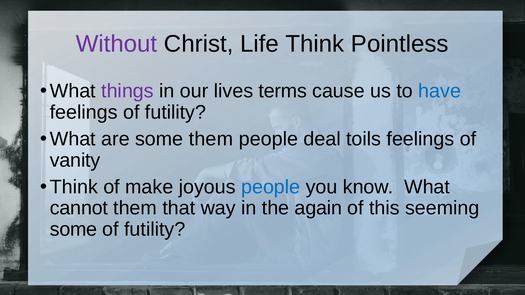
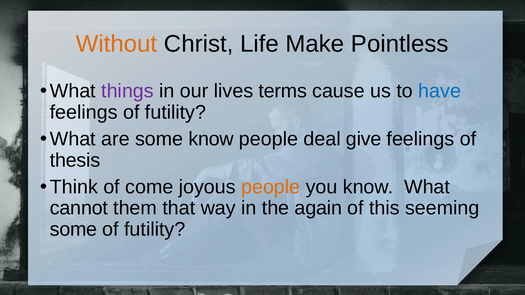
Without colour: purple -> orange
Life Think: Think -> Make
some them: them -> know
toils: toils -> give
vanity: vanity -> thesis
make: make -> come
people at (271, 187) colour: blue -> orange
